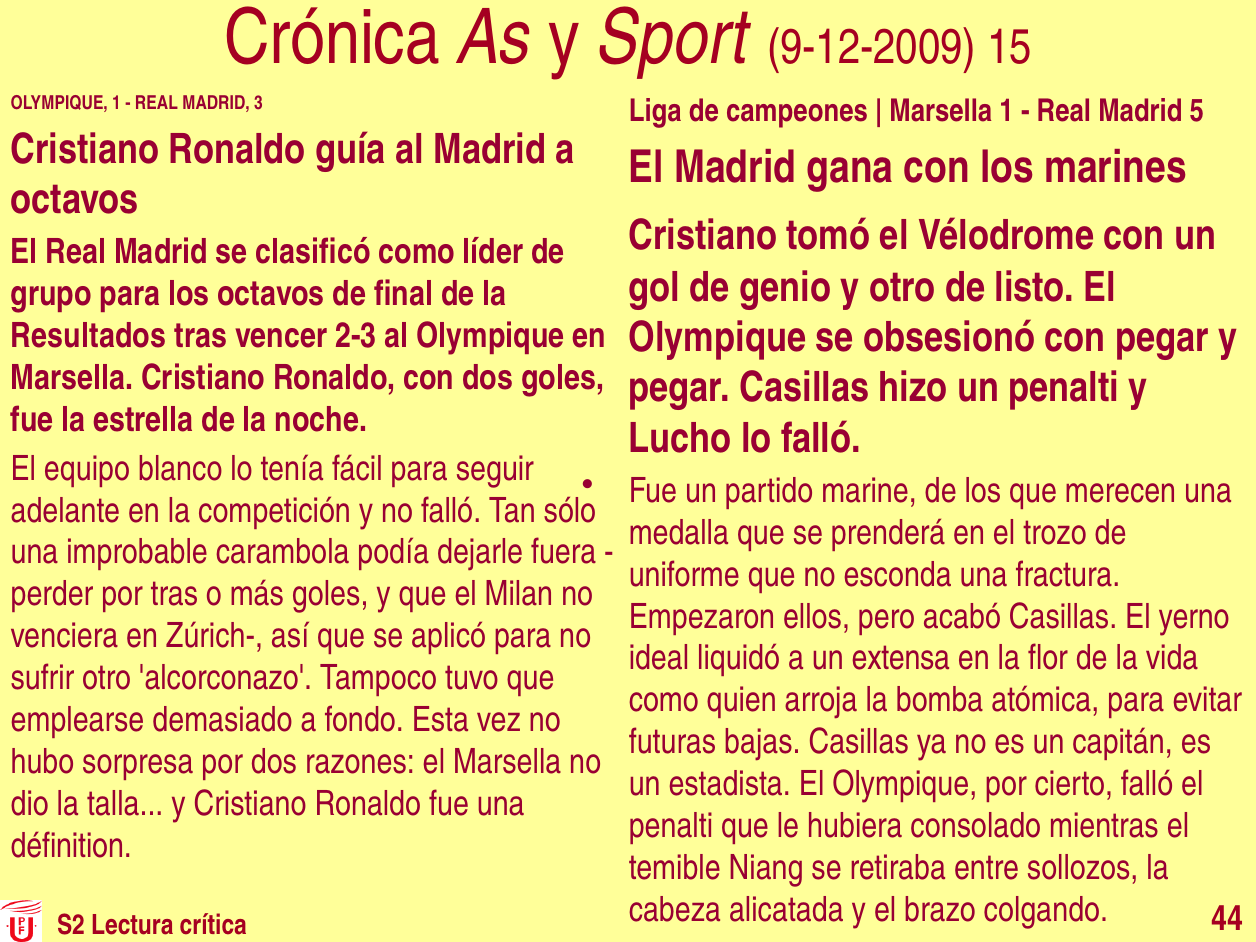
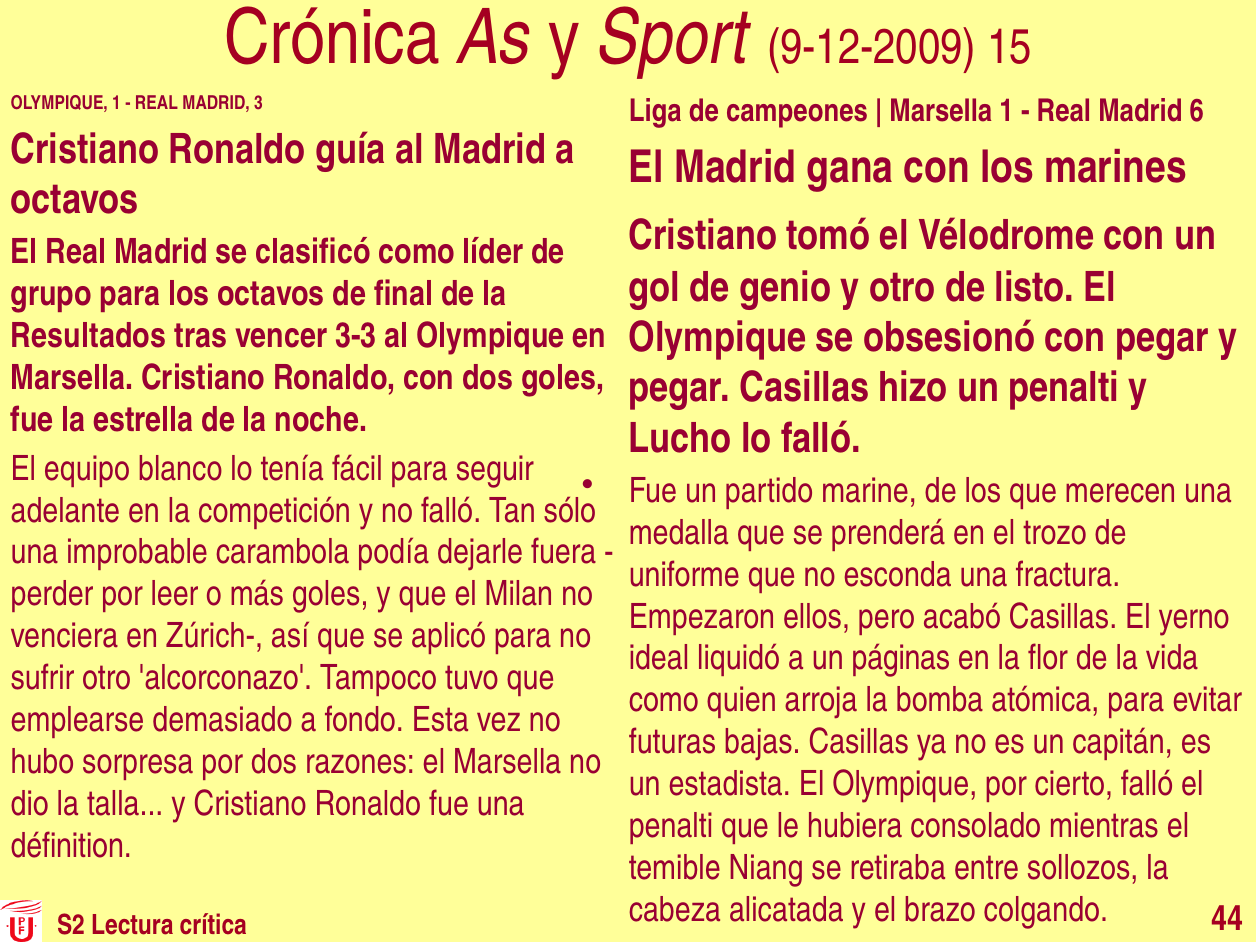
5: 5 -> 6
2-3: 2-3 -> 3-3
por tras: tras -> leer
extensa: extensa -> páginas
